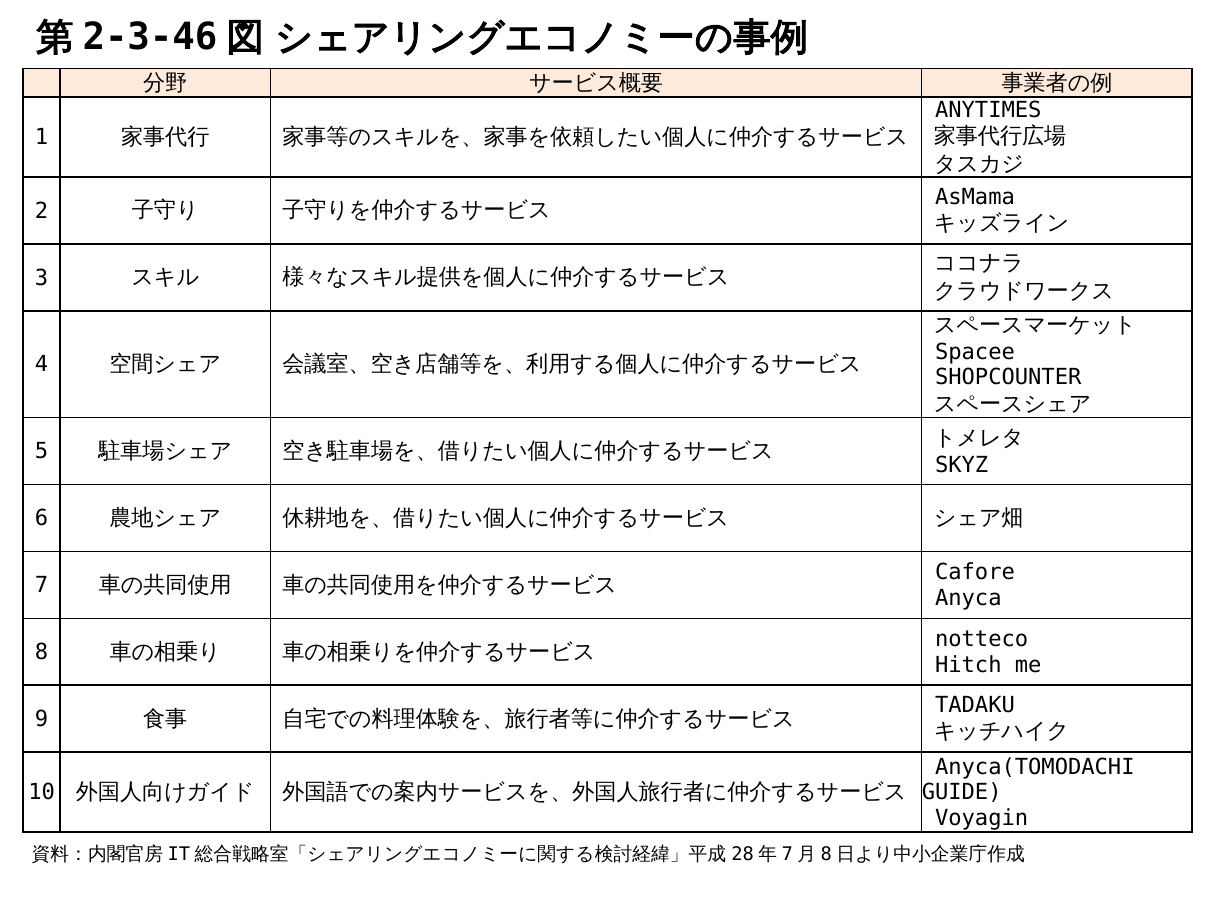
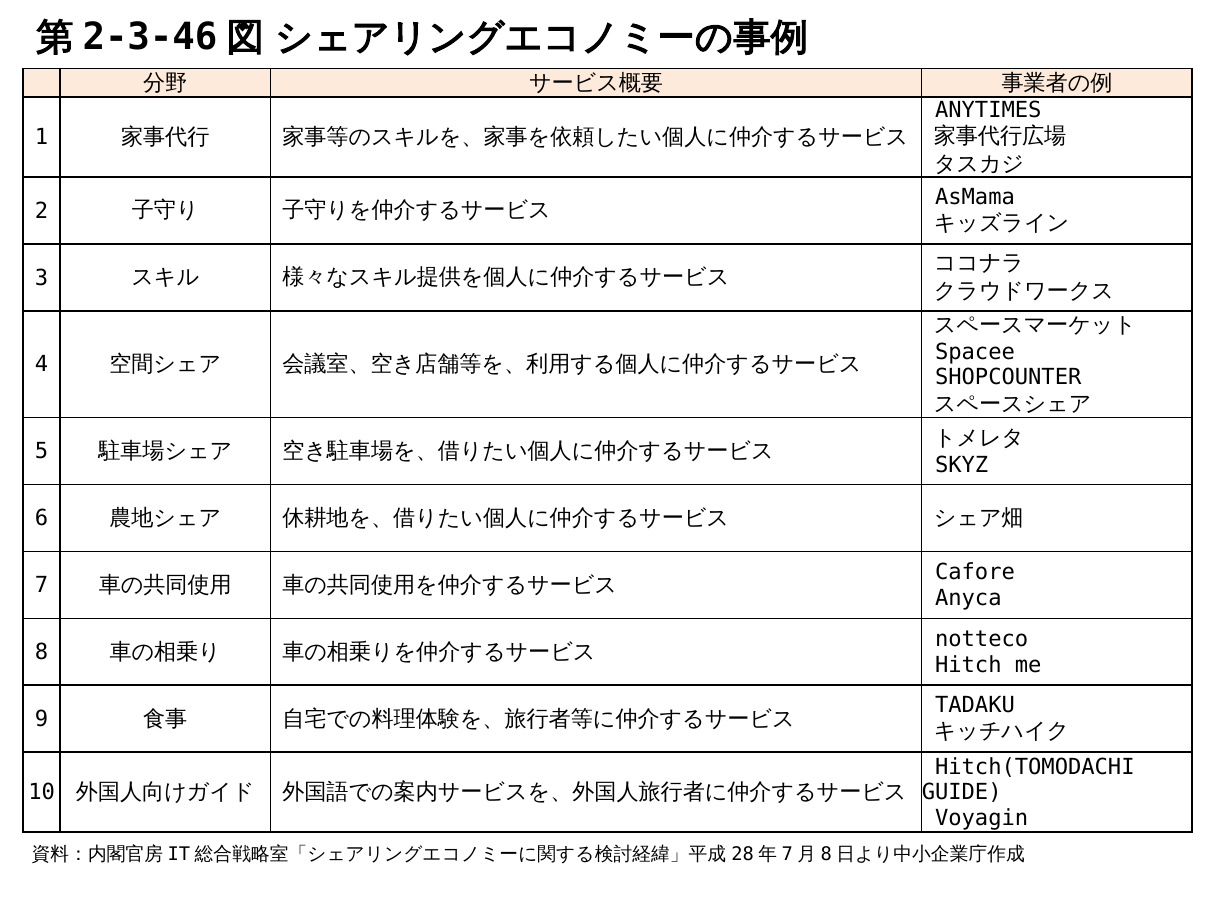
Anyca(TOMODACHI: Anyca(TOMODACHI -> Hitch(TOMODACHI
